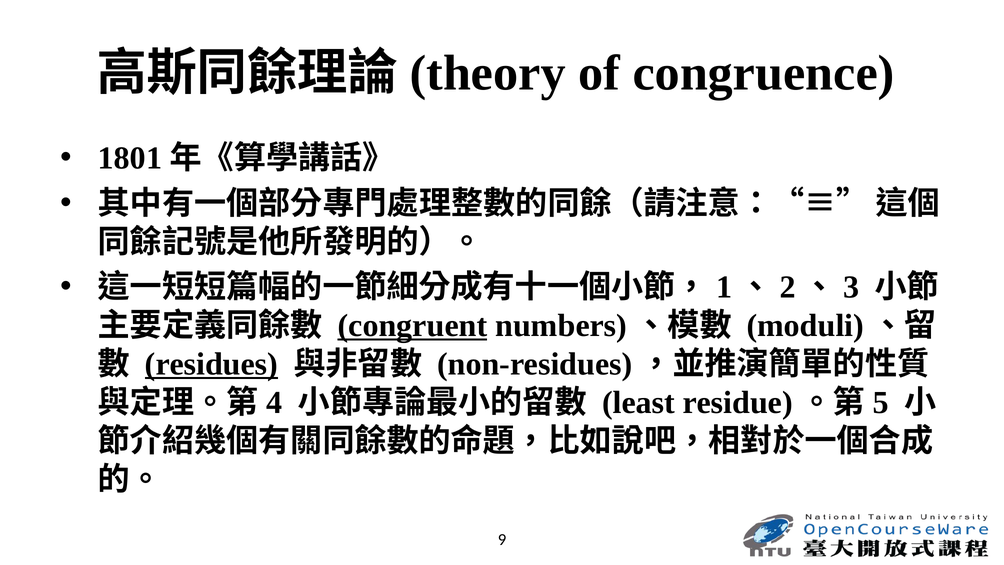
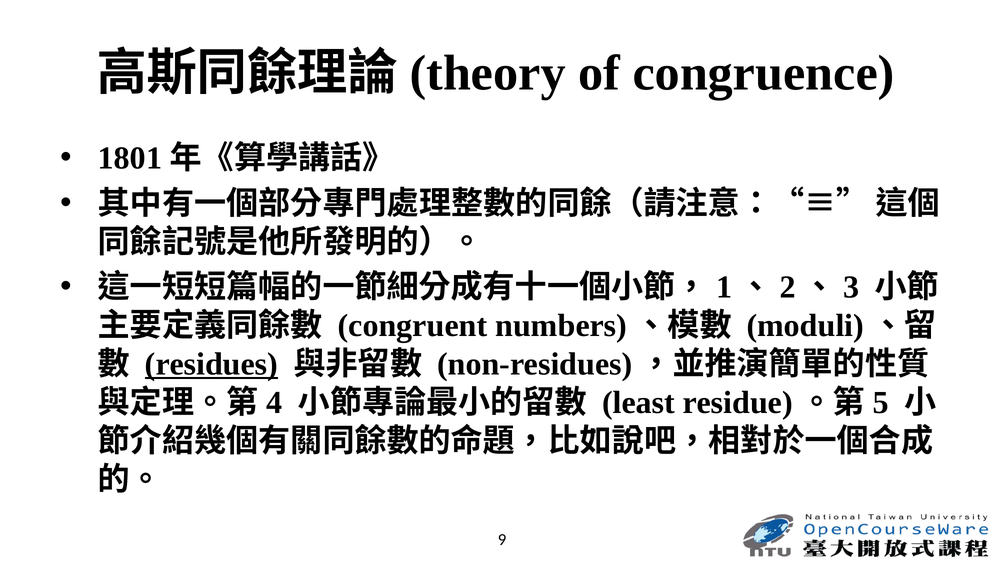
congruent underline: present -> none
